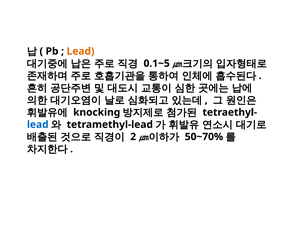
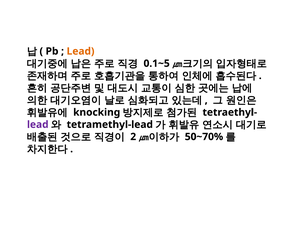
lead at (38, 125) colour: blue -> purple
